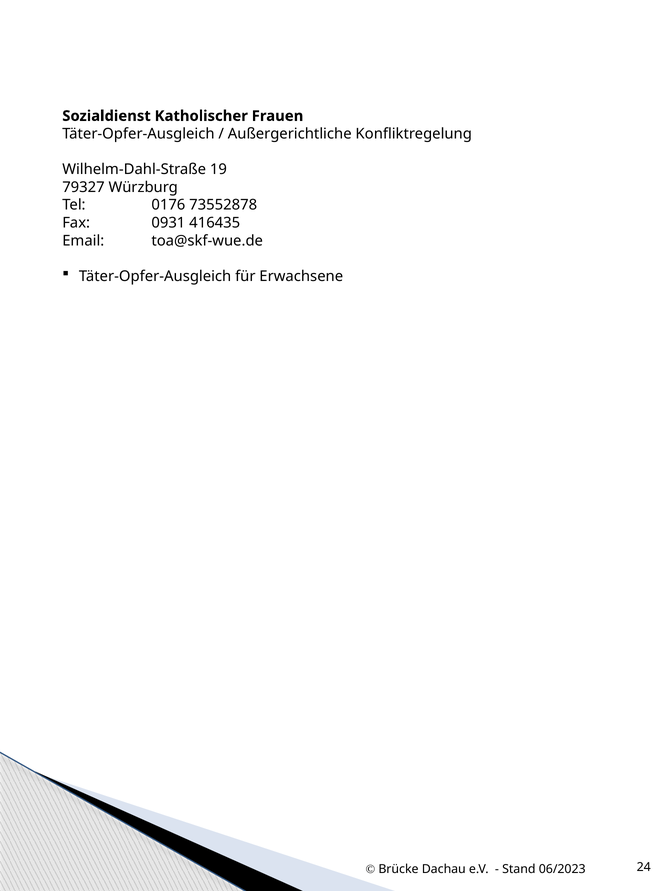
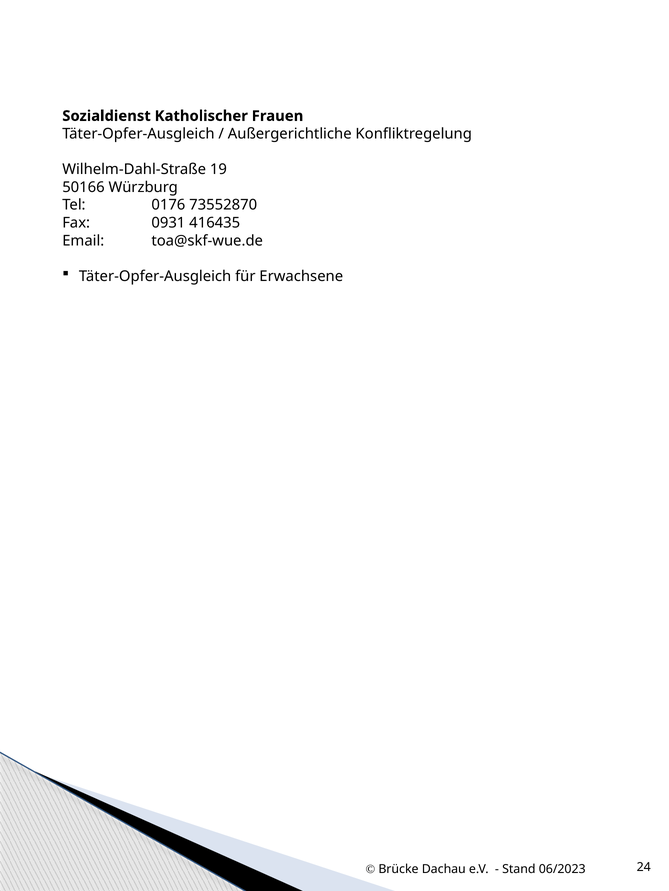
79327: 79327 -> 50166
73552878: 73552878 -> 73552870
